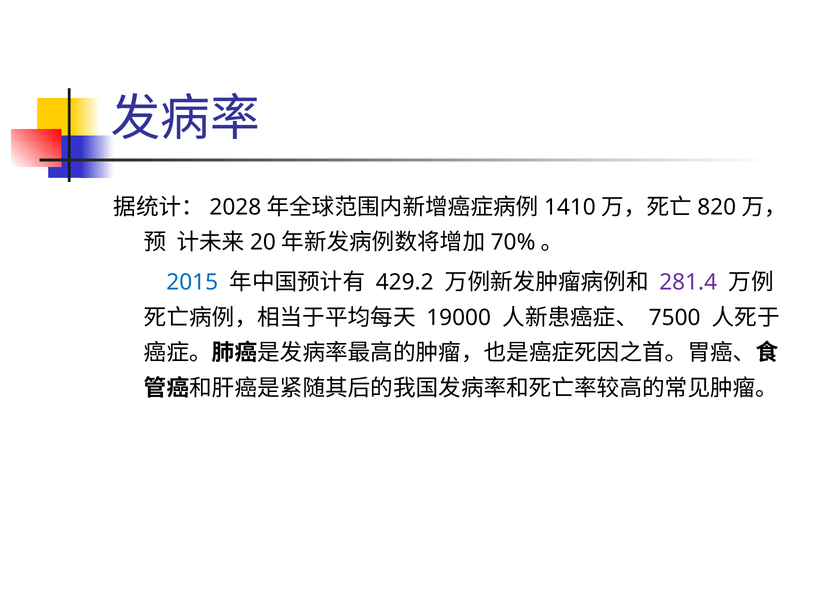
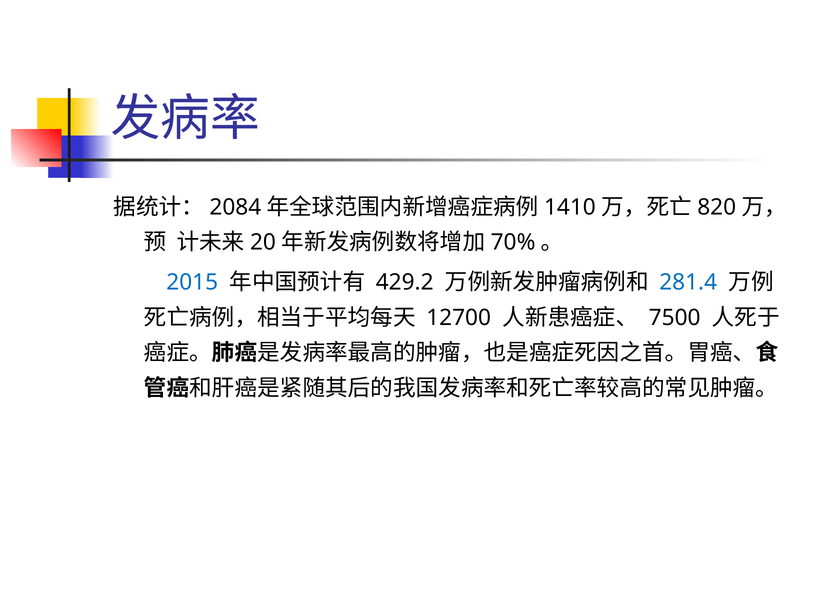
2028: 2028 -> 2084
281.4 colour: purple -> blue
19000: 19000 -> 12700
